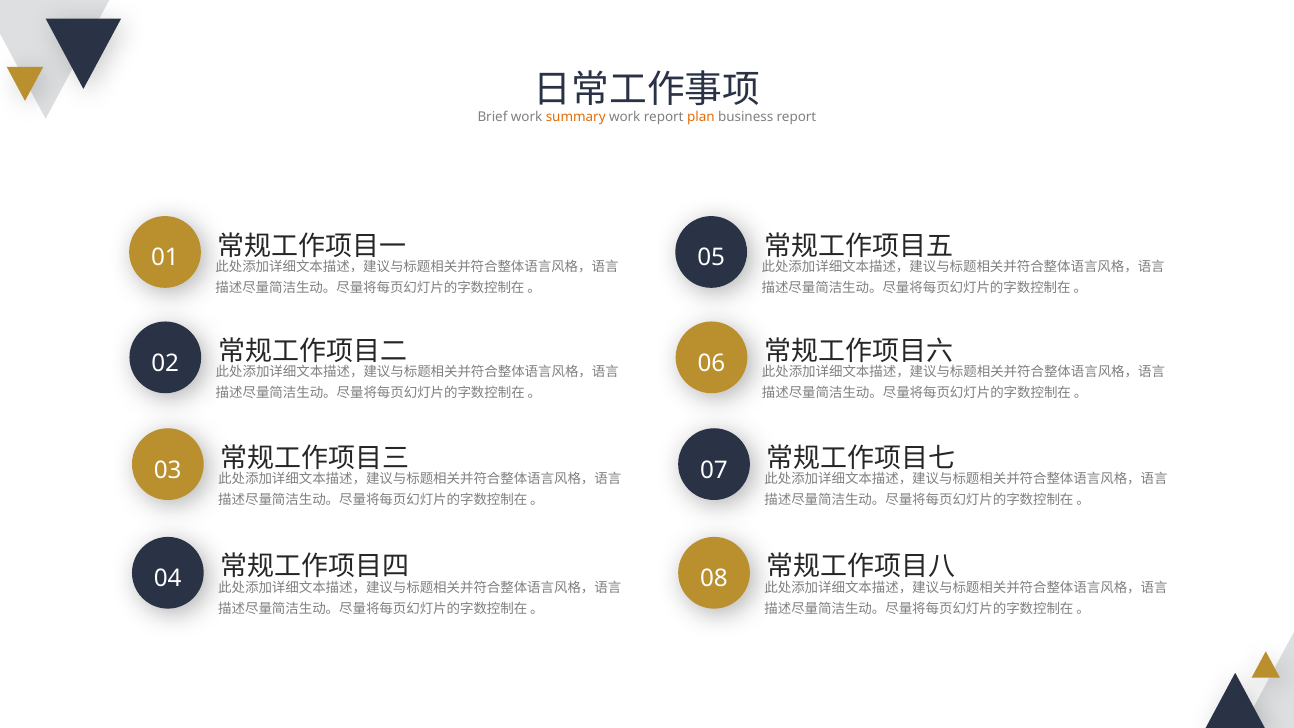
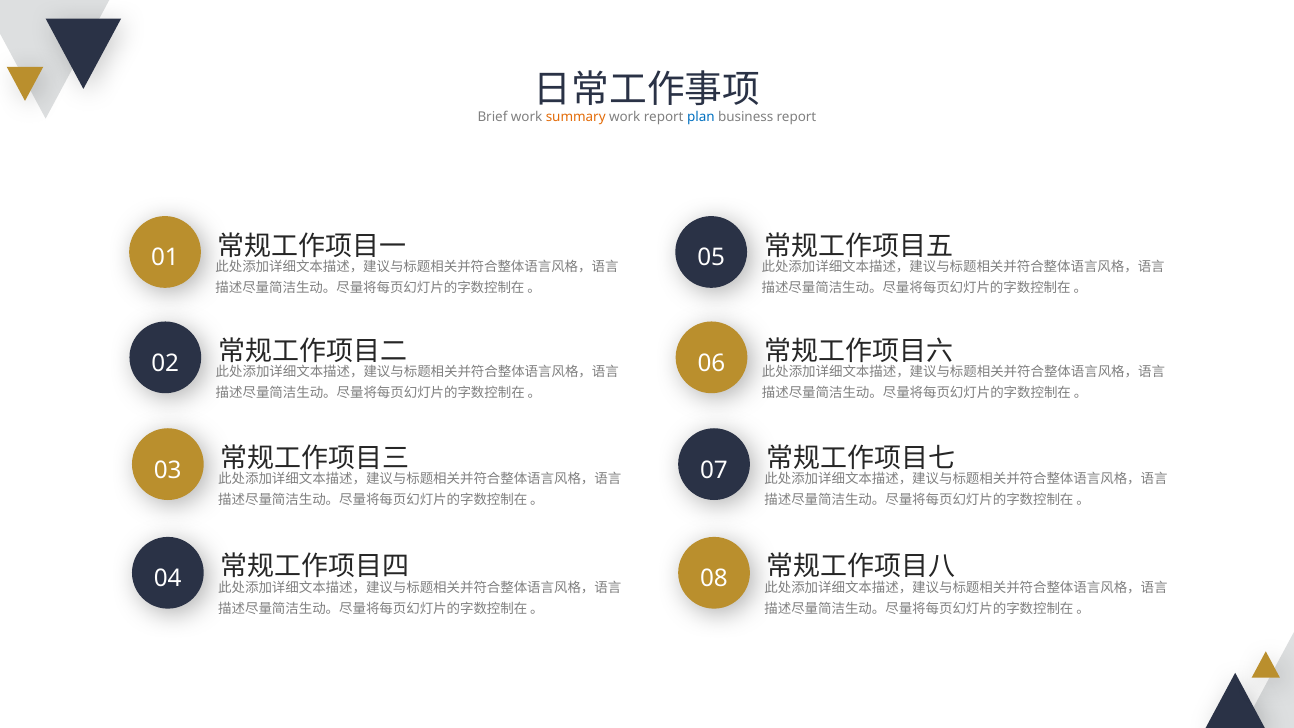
plan colour: orange -> blue
